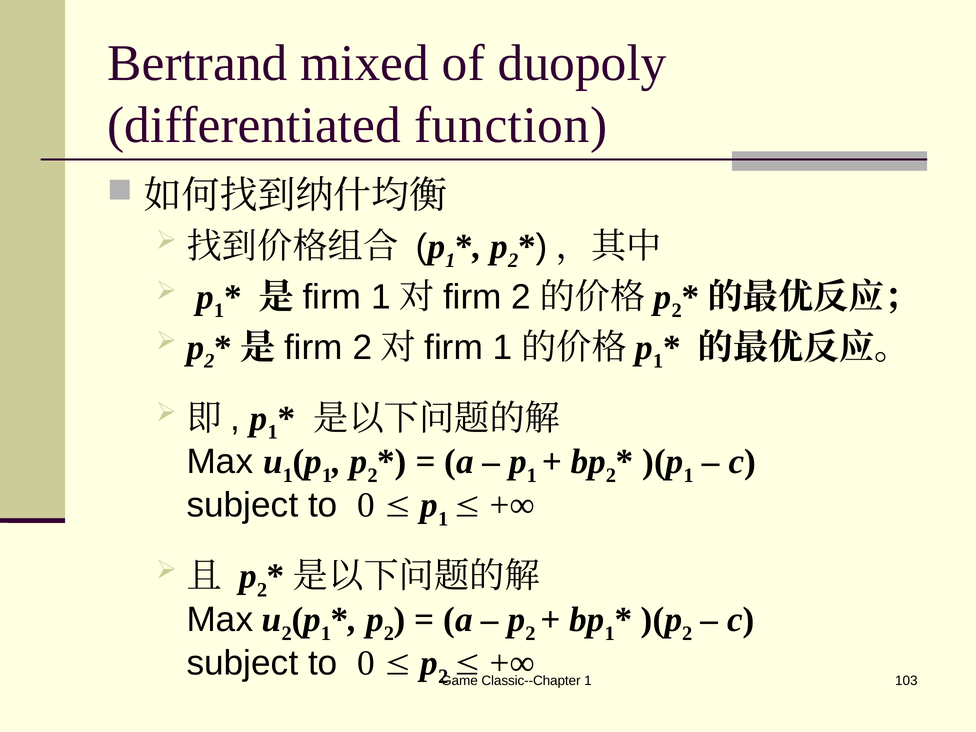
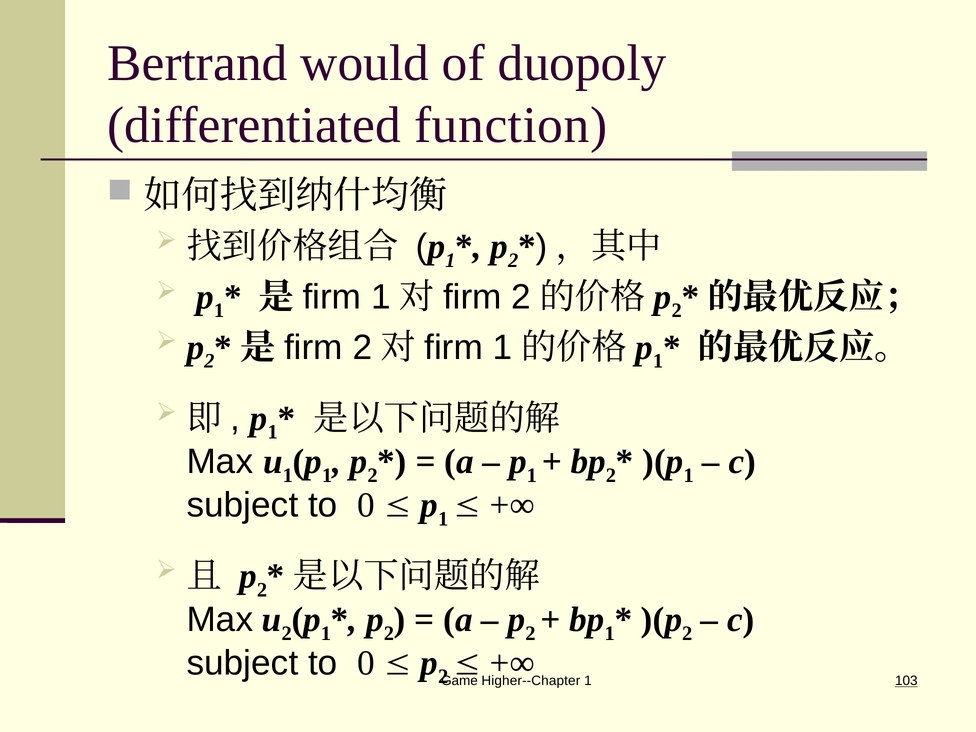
mixed: mixed -> would
Classic--Chapter: Classic--Chapter -> Higher--Chapter
103 underline: none -> present
